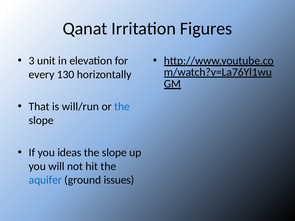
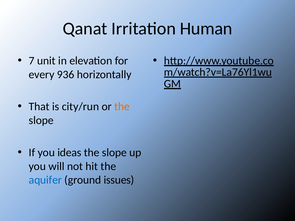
Figures: Figures -> Human
3: 3 -> 7
130: 130 -> 936
will/run: will/run -> city/run
the at (122, 107) colour: blue -> orange
